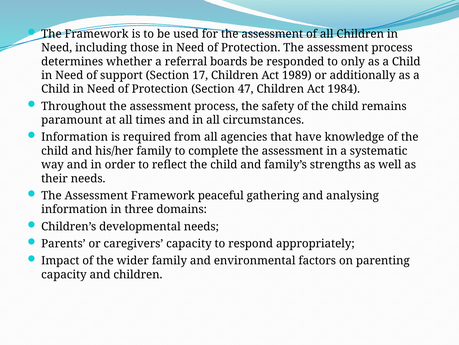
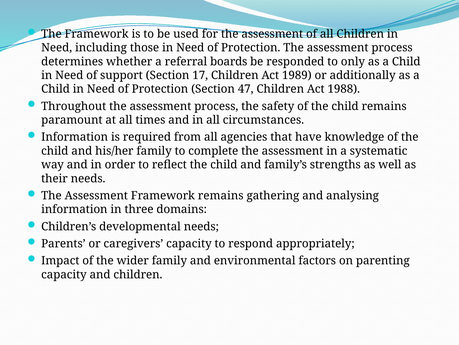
1984: 1984 -> 1988
Framework peaceful: peaceful -> remains
